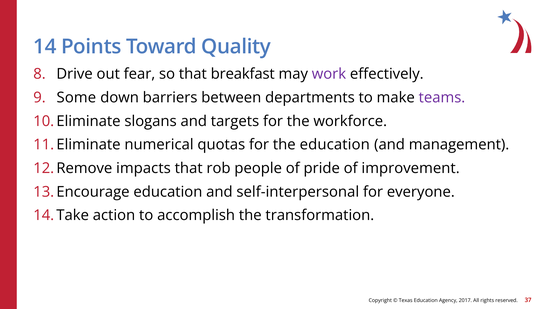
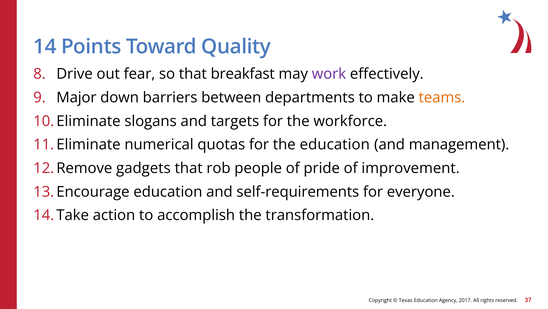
Some: Some -> Major
teams colour: purple -> orange
impacts: impacts -> gadgets
self-interpersonal: self-interpersonal -> self-requirements
